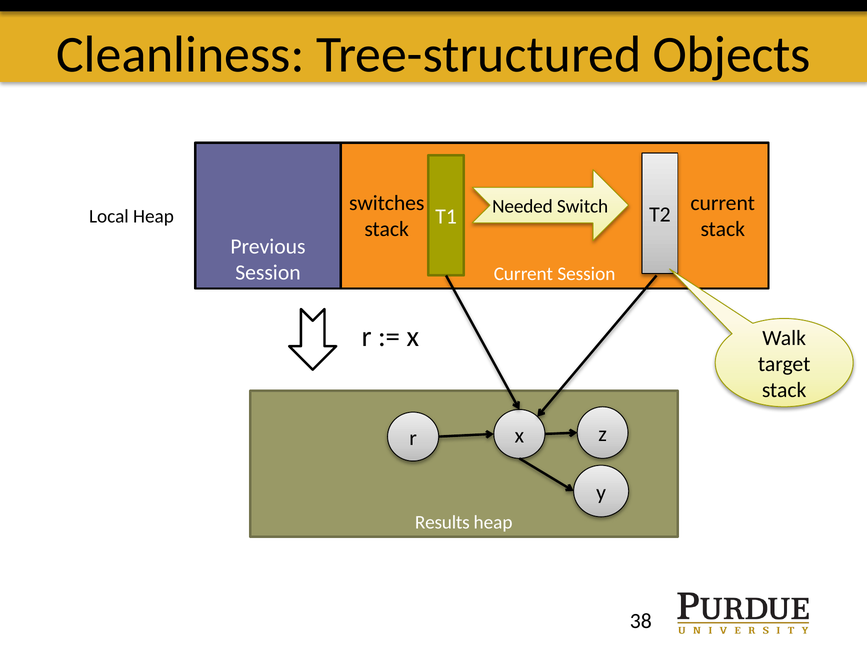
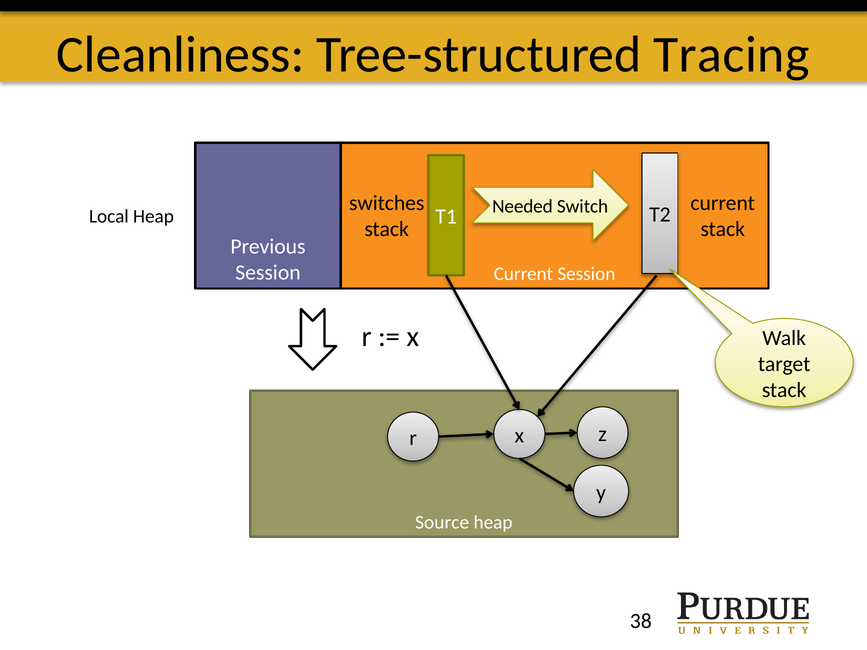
Objects: Objects -> Tracing
Results: Results -> Source
